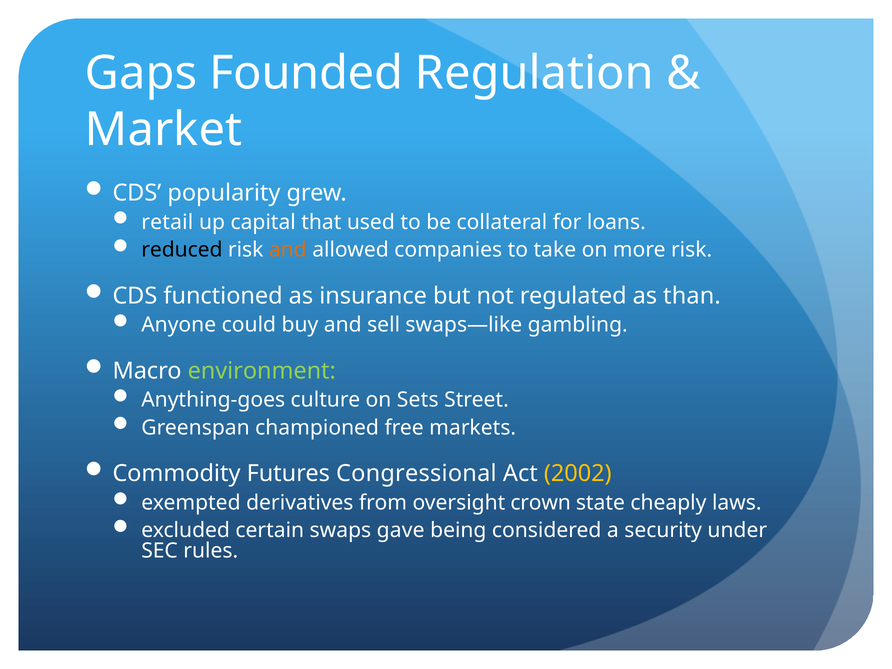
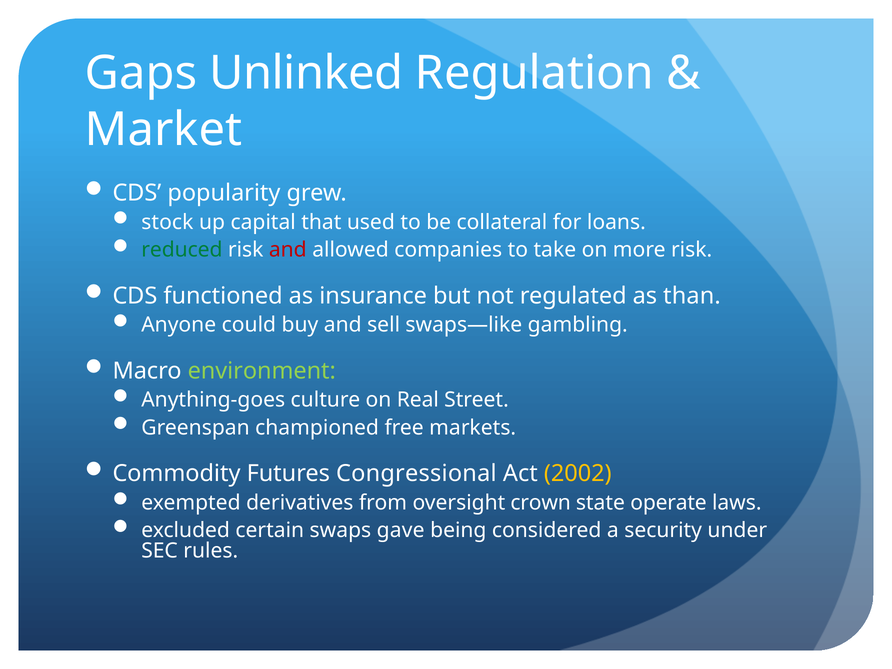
Founded: Founded -> Unlinked
retail: retail -> stock
reduced colour: black -> green
and at (288, 250) colour: orange -> red
Sets: Sets -> Real
cheaply: cheaply -> operate
